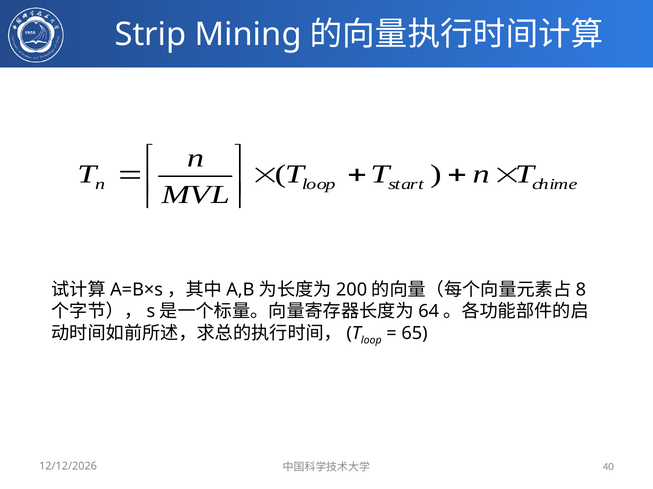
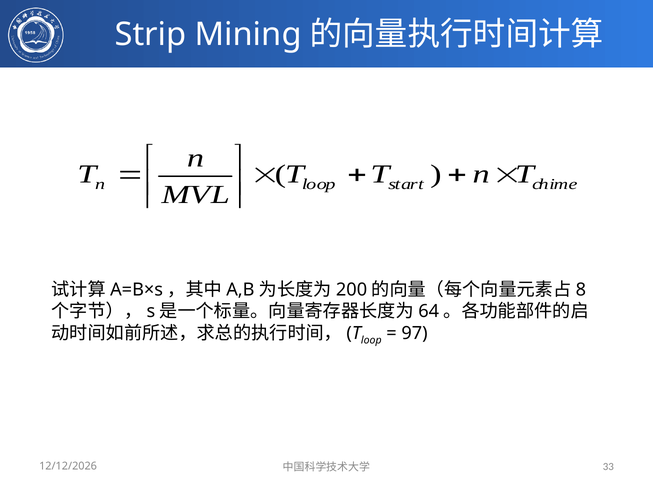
65: 65 -> 97
40: 40 -> 33
